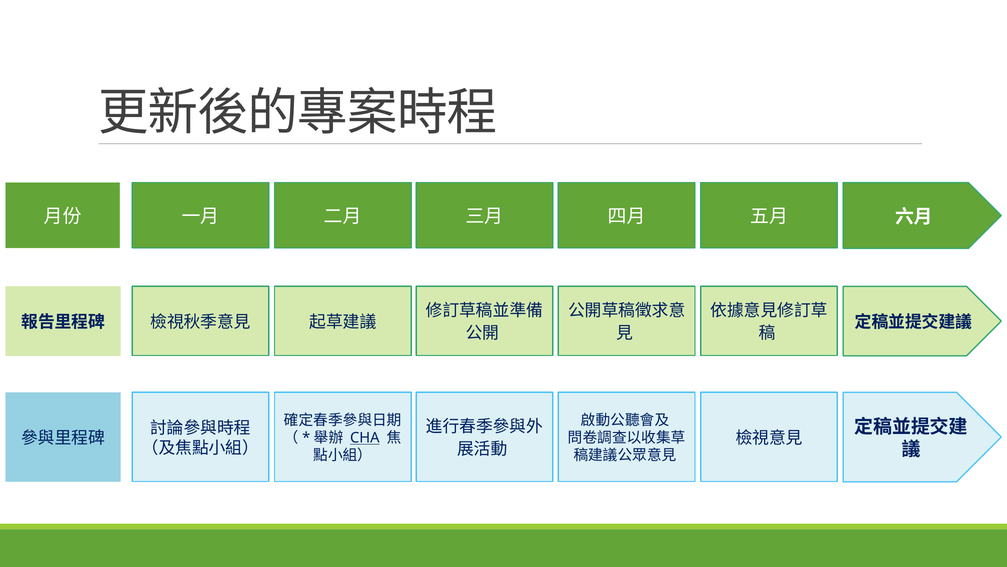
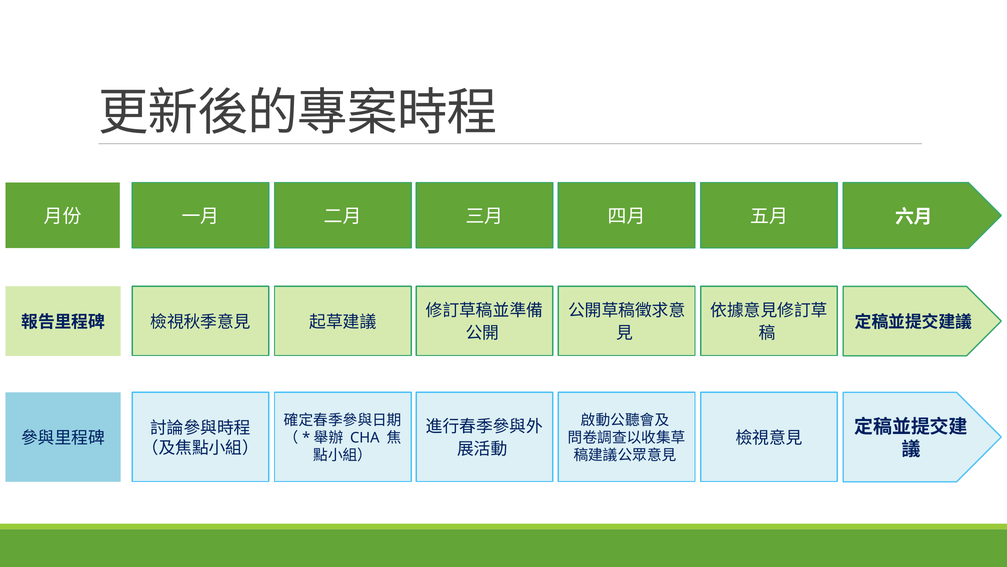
CHA underline: present -> none
